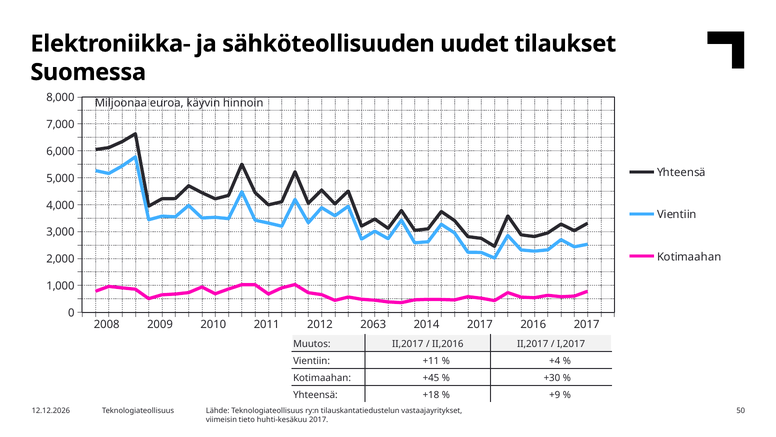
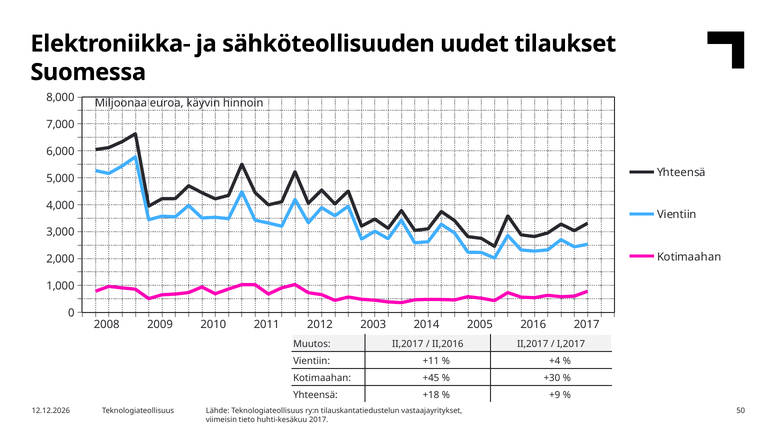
2063: 2063 -> 2003
2014 2017: 2017 -> 2005
